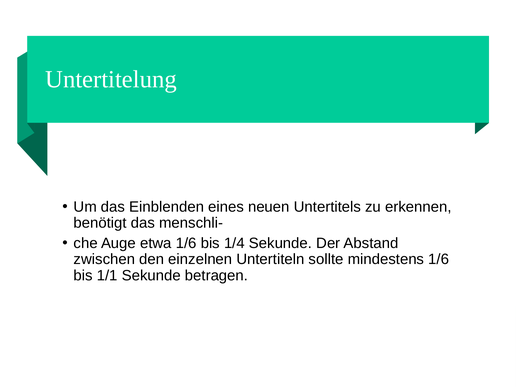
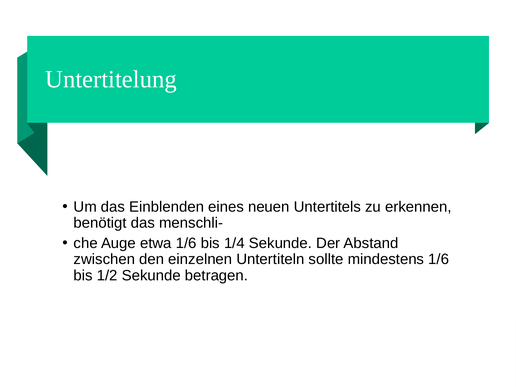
1/1: 1/1 -> 1/2
